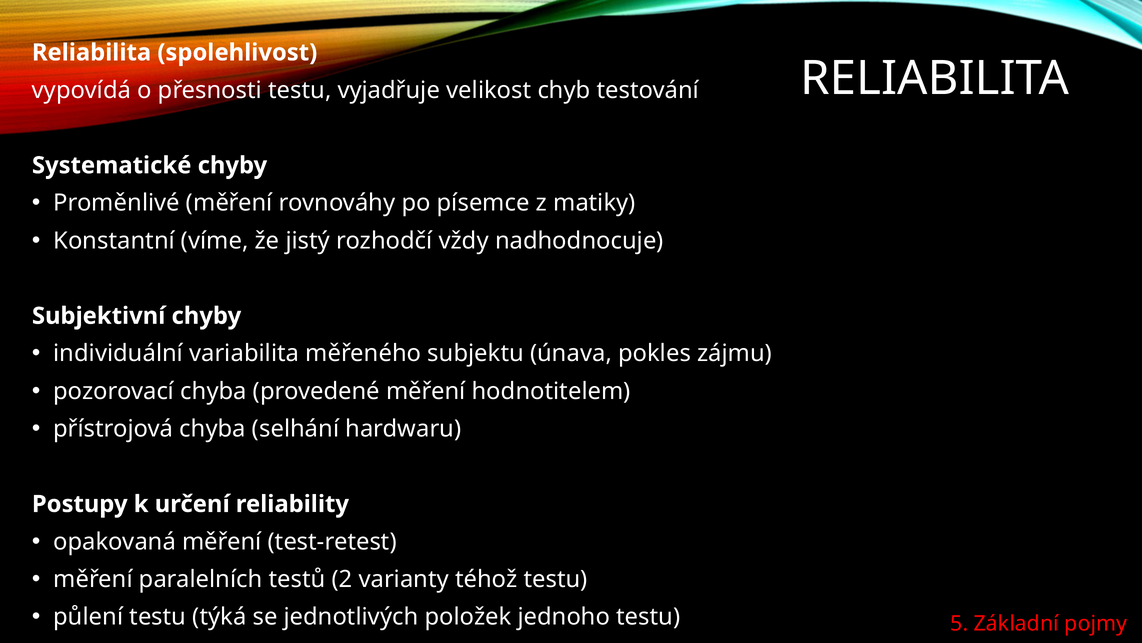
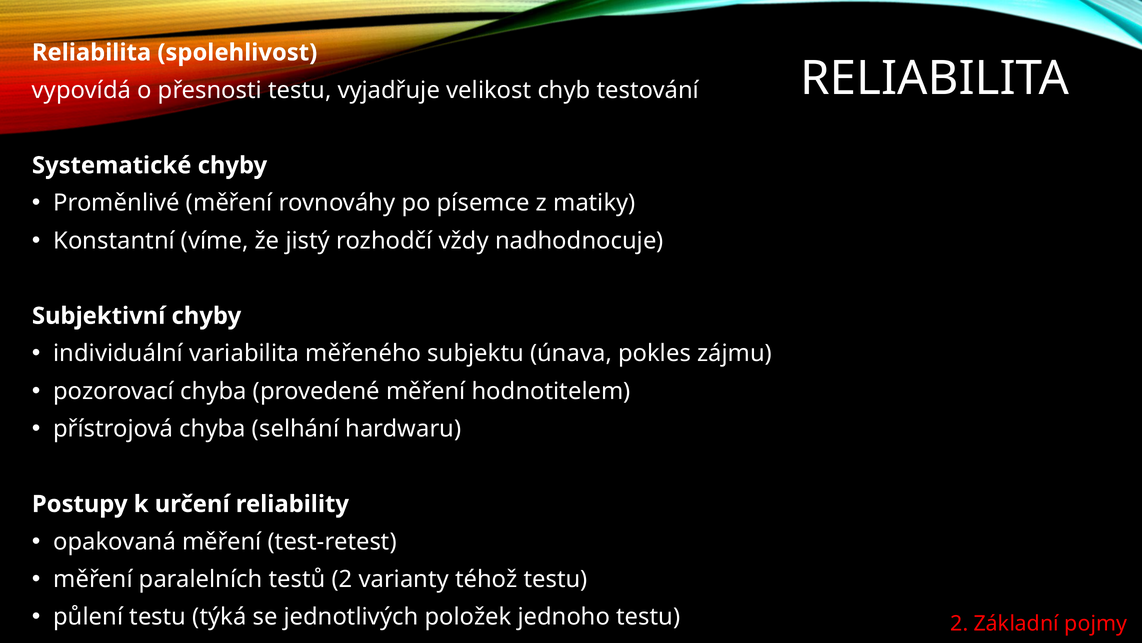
testu 5: 5 -> 2
